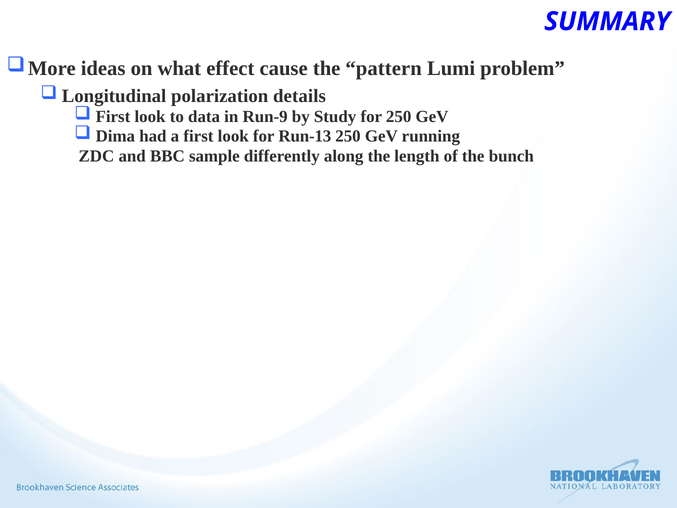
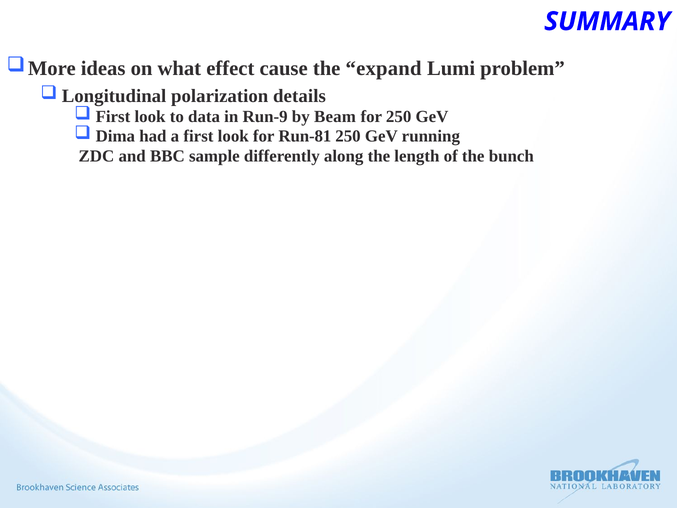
pattern: pattern -> expand
Study: Study -> Beam
Run-13: Run-13 -> Run-81
